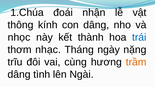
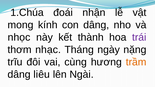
thông: thông -> mong
trái colour: blue -> purple
tình: tình -> liêu
